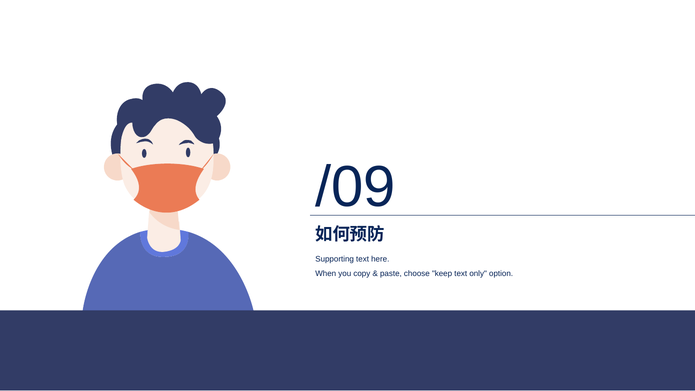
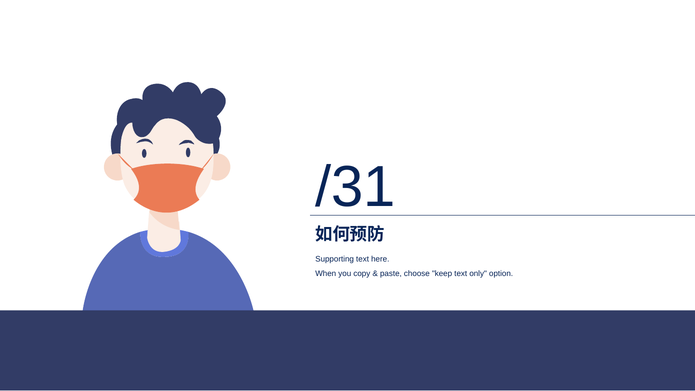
/09: /09 -> /31
